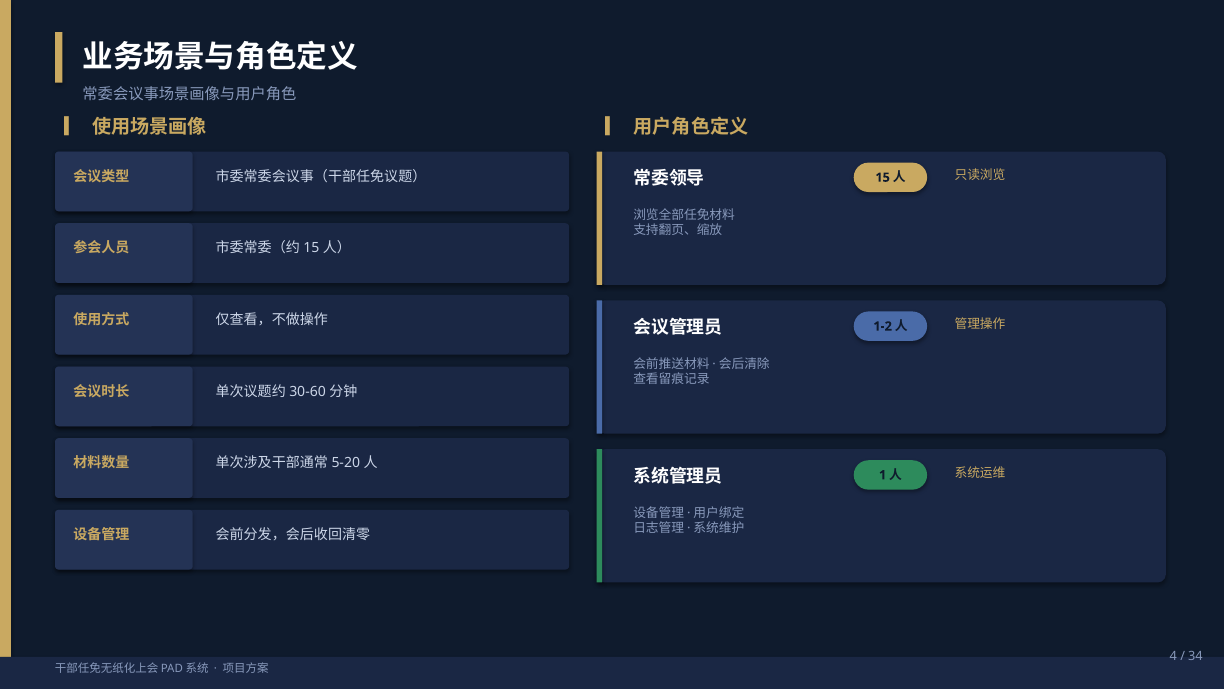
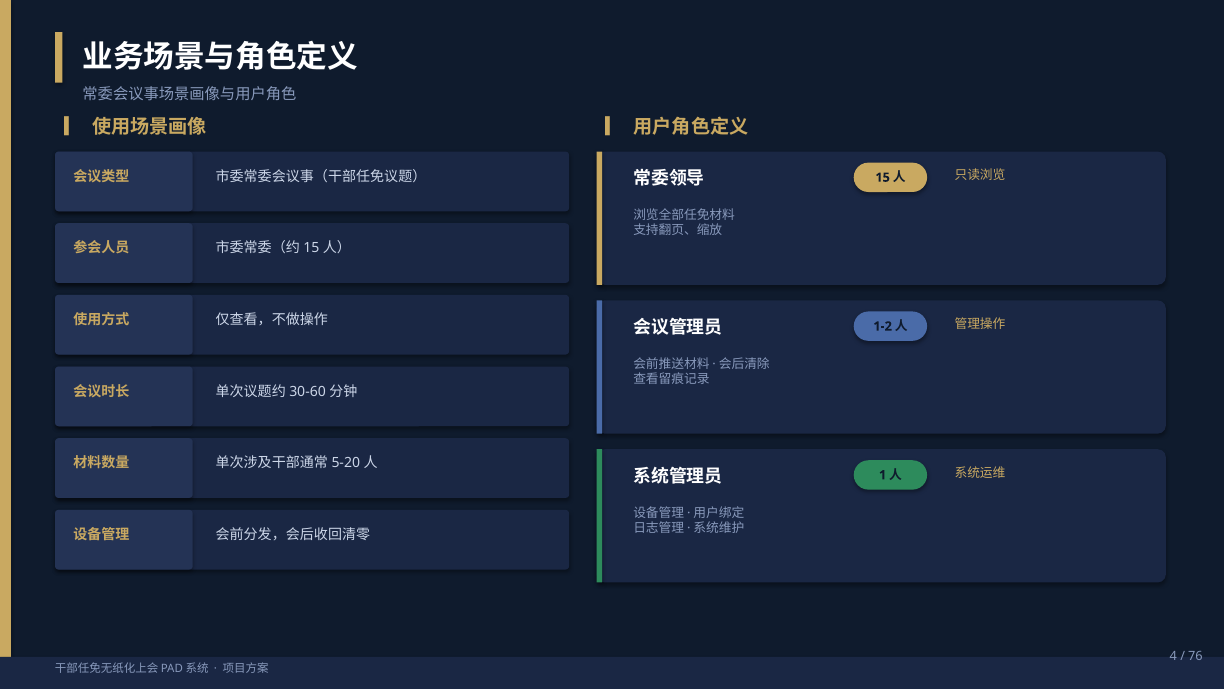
34: 34 -> 76
